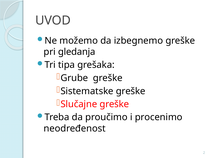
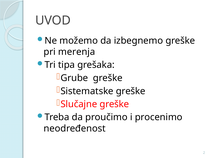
gledanja: gledanja -> merenja
